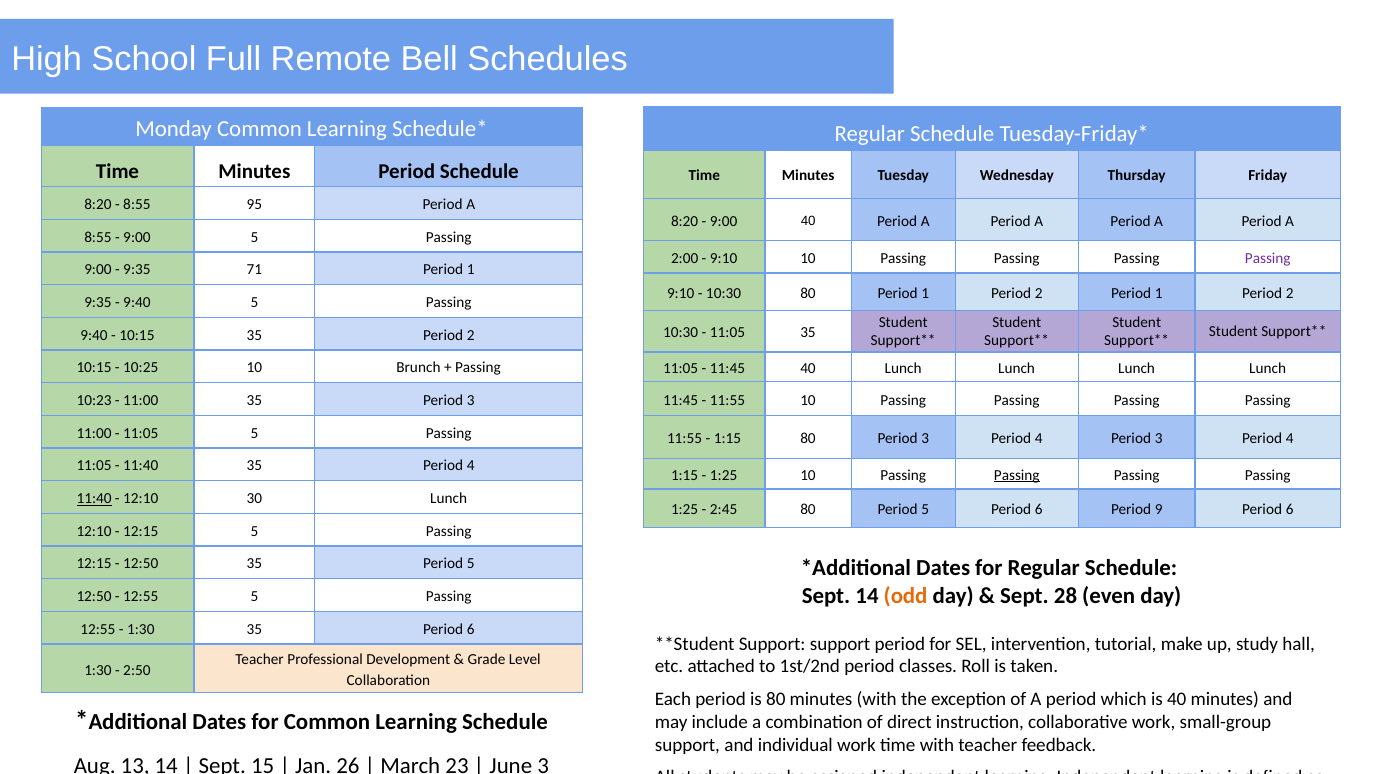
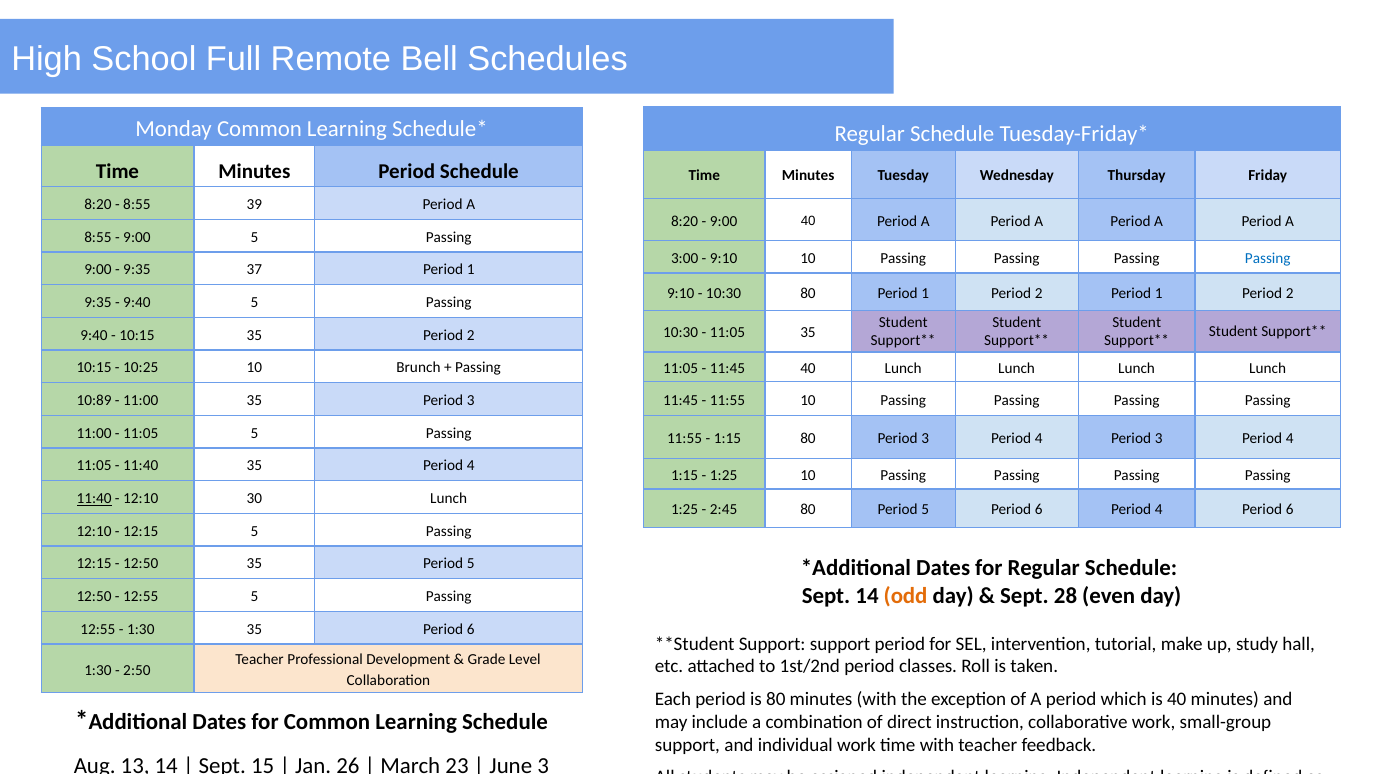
95: 95 -> 39
2:00: 2:00 -> 3:00
Passing at (1268, 258) colour: purple -> blue
71: 71 -> 37
10:23: 10:23 -> 10:89
Passing at (1017, 475) underline: present -> none
6 Period 9: 9 -> 4
